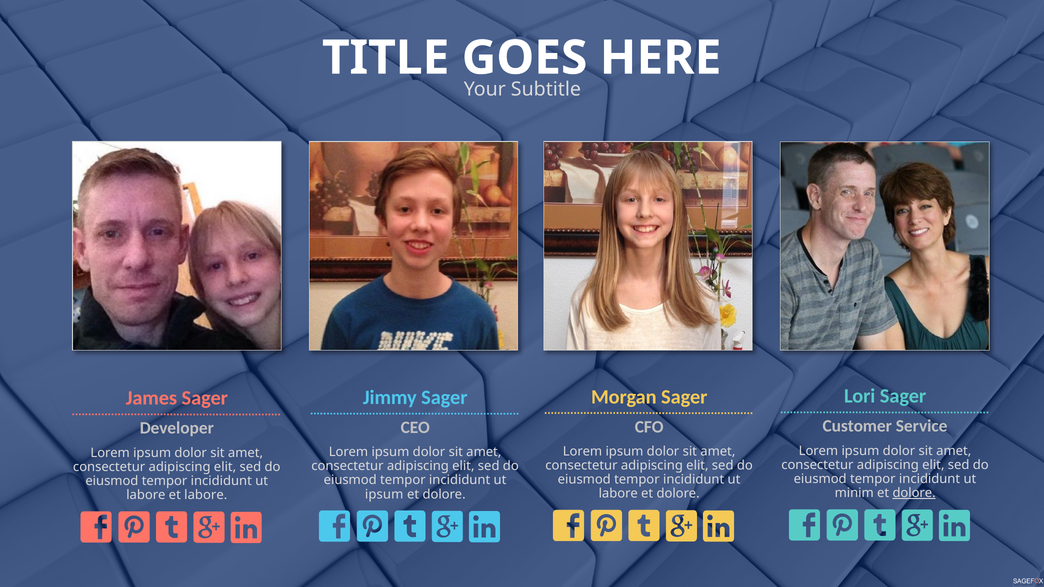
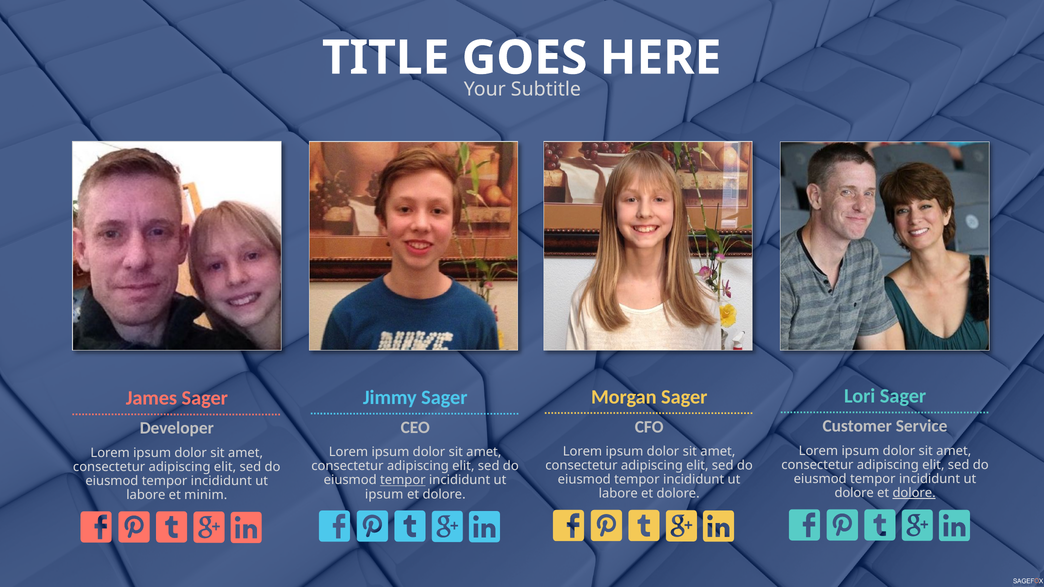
tempor at (403, 480) underline: none -> present
minim at (854, 493): minim -> dolore
et labore: labore -> minim
